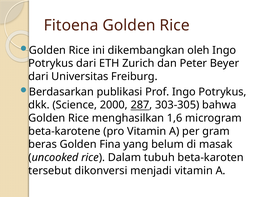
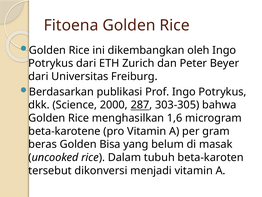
Fina: Fina -> Bisa
